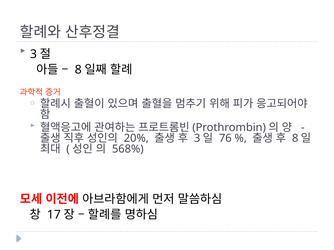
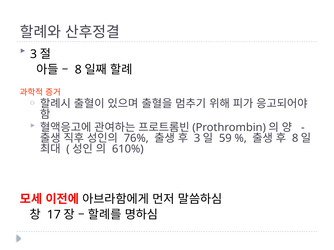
20%: 20% -> 76%
76: 76 -> 59
568%: 568% -> 610%
